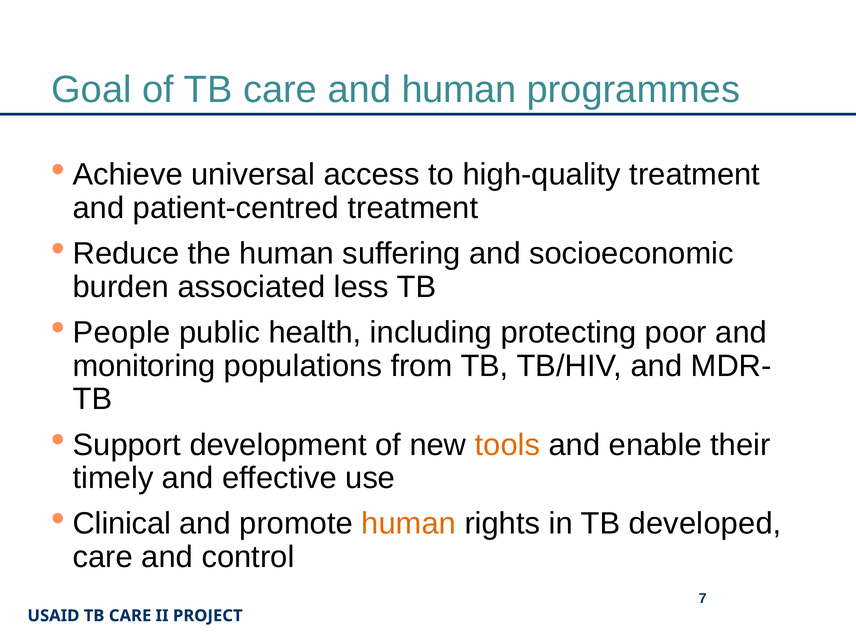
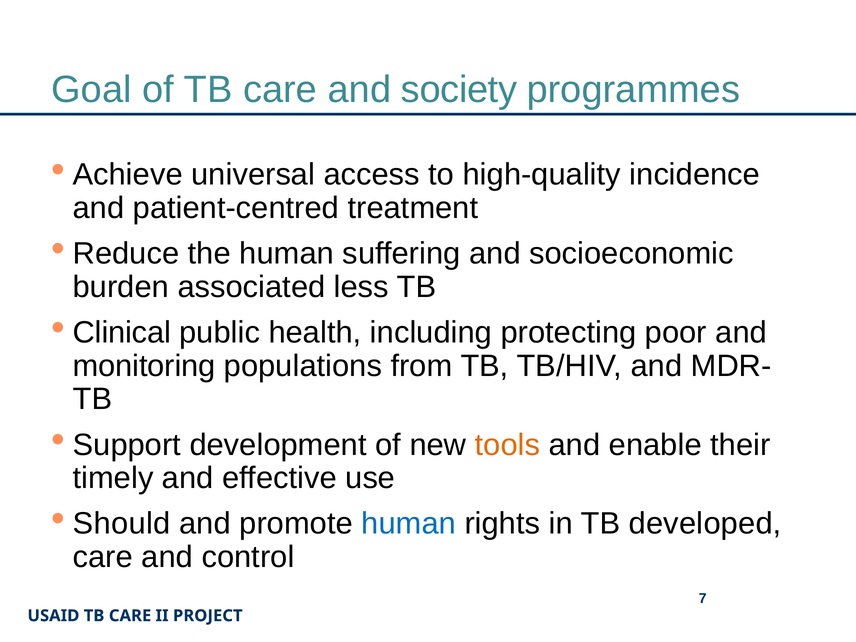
and human: human -> society
high-quality treatment: treatment -> incidence
People: People -> Clinical
Clinical: Clinical -> Should
human at (409, 524) colour: orange -> blue
